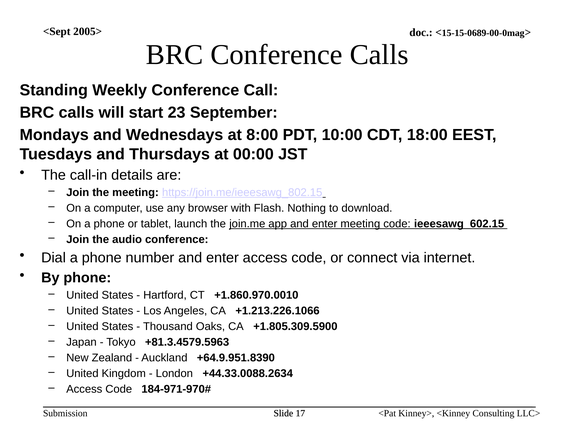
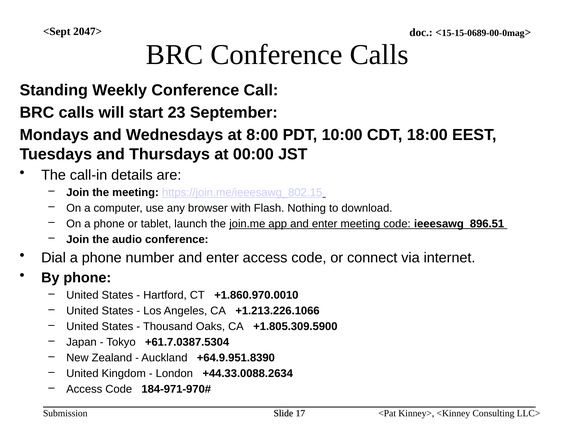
2005>: 2005> -> 2047>
ieeesawg_602.15: ieeesawg_602.15 -> ieeesawg_896.51
+81.3.4579.5963: +81.3.4579.5963 -> +61.7.0387.5304
